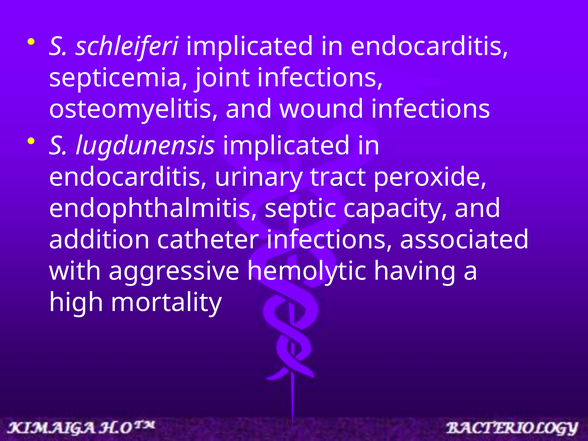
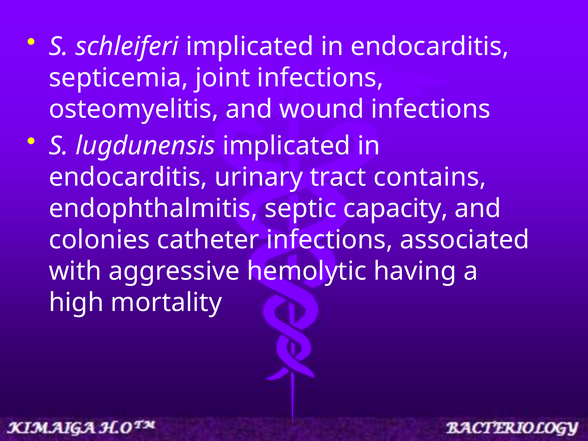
peroxide: peroxide -> contains
addition: addition -> colonies
